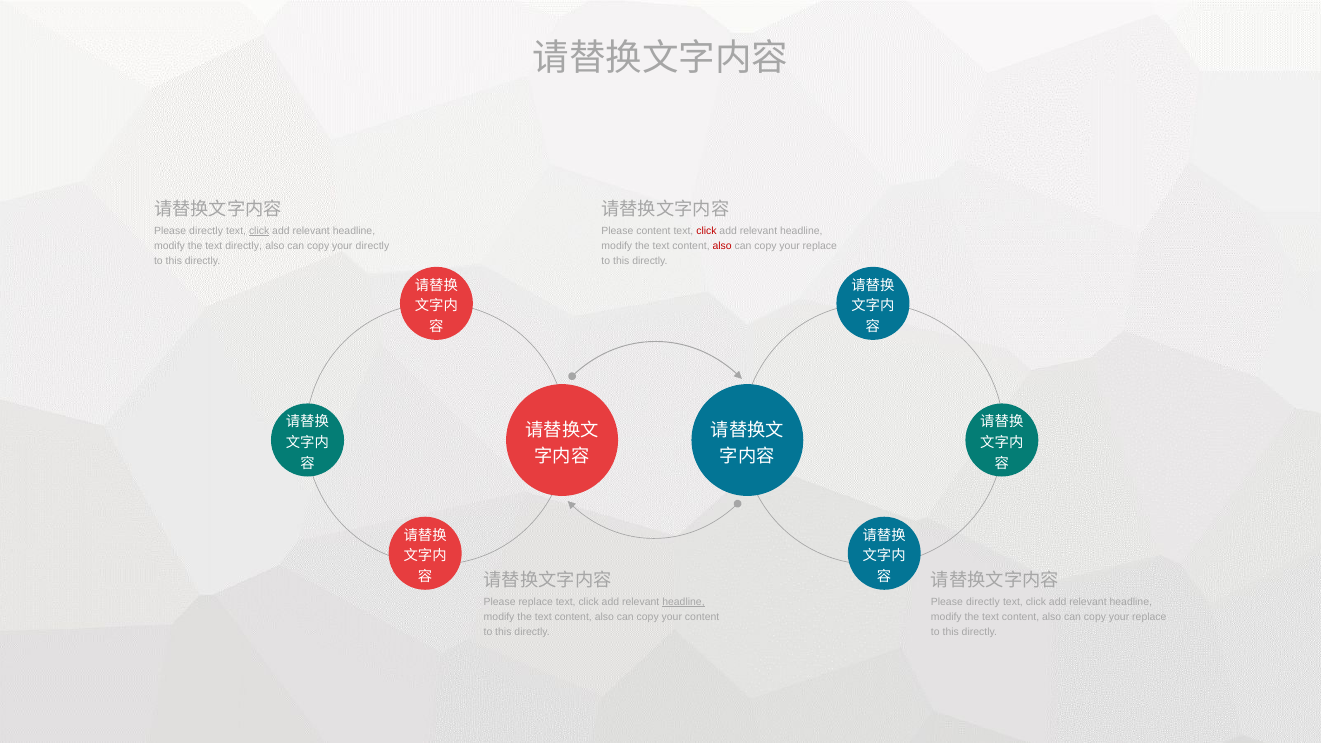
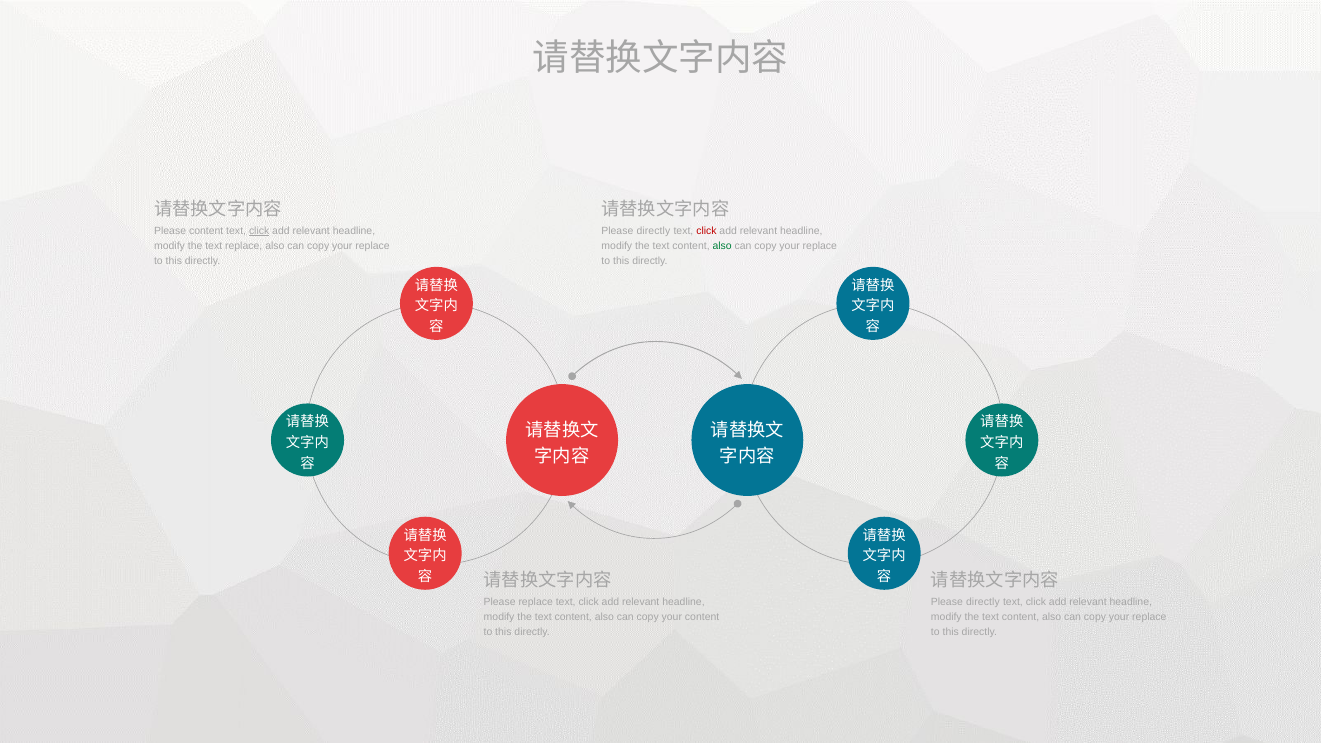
directly at (206, 231): directly -> content
content at (653, 231): content -> directly
text directly: directly -> replace
directly at (373, 246): directly -> replace
also at (722, 246) colour: red -> green
headline at (683, 602) underline: present -> none
